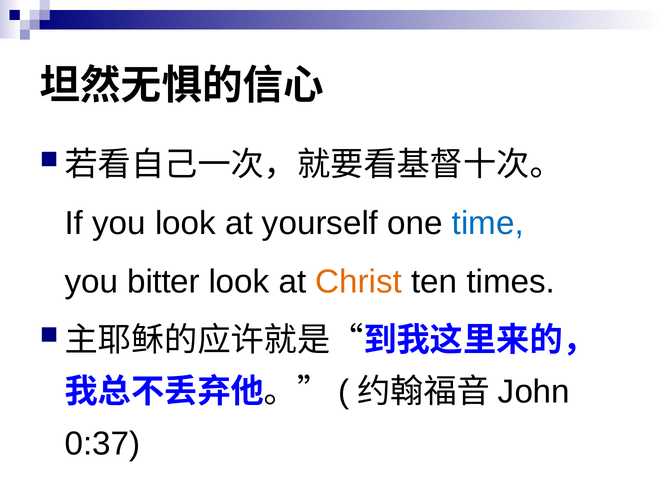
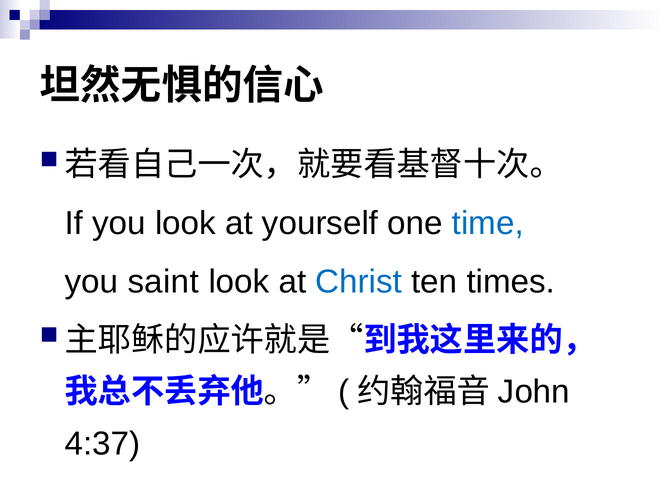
bitter: bitter -> saint
Christ colour: orange -> blue
0:37: 0:37 -> 4:37
